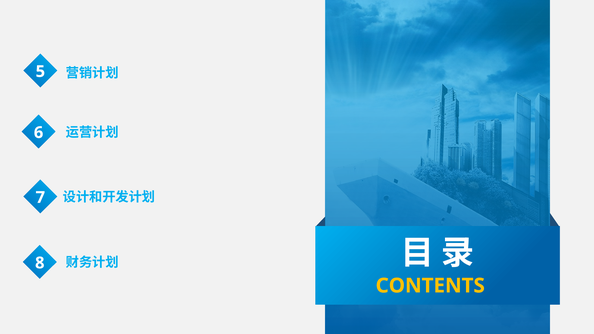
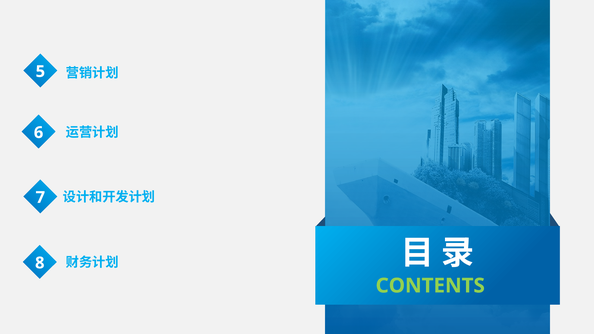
CONTENTS colour: yellow -> light green
